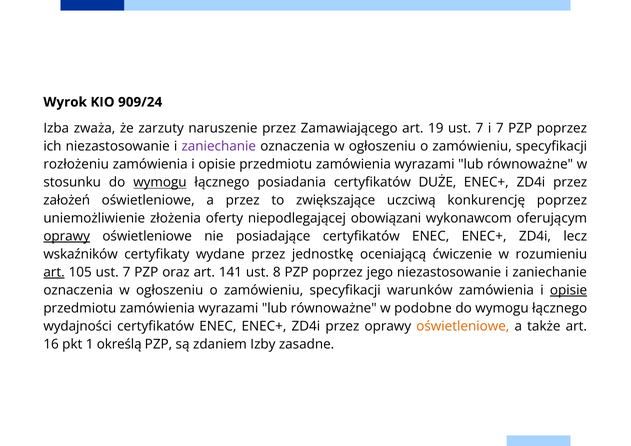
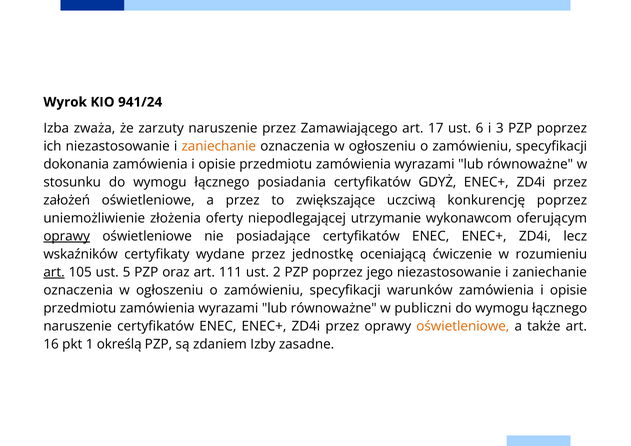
909/24: 909/24 -> 941/24
19: 19 -> 17
7 at (479, 128): 7 -> 6
i 7: 7 -> 3
zaniechanie at (219, 146) colour: purple -> orange
rozłożeniu: rozłożeniu -> dokonania
wymogu at (160, 182) underline: present -> none
DUŻE: DUŻE -> GDYŻ
obowiązani: obowiązani -> utrzymanie
105 ust 7: 7 -> 5
141: 141 -> 111
8: 8 -> 2
opisie at (569, 290) underline: present -> none
podobne: podobne -> publiczni
wydajności at (78, 326): wydajności -> naruszenie
